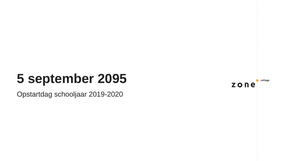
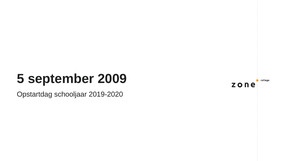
2095: 2095 -> 2009
